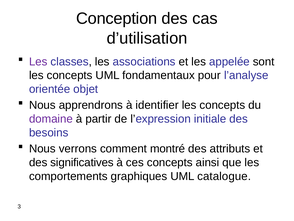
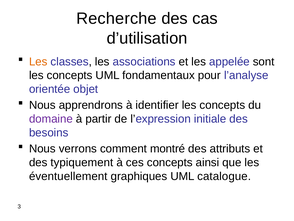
Conception: Conception -> Recherche
Les at (38, 61) colour: purple -> orange
significatives: significatives -> typiquement
comportements: comportements -> éventuellement
